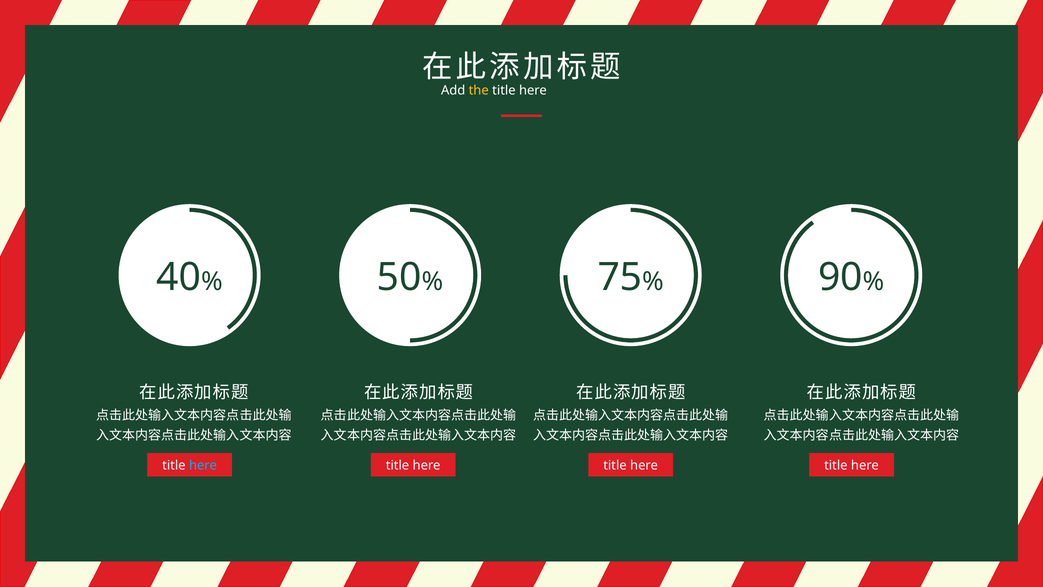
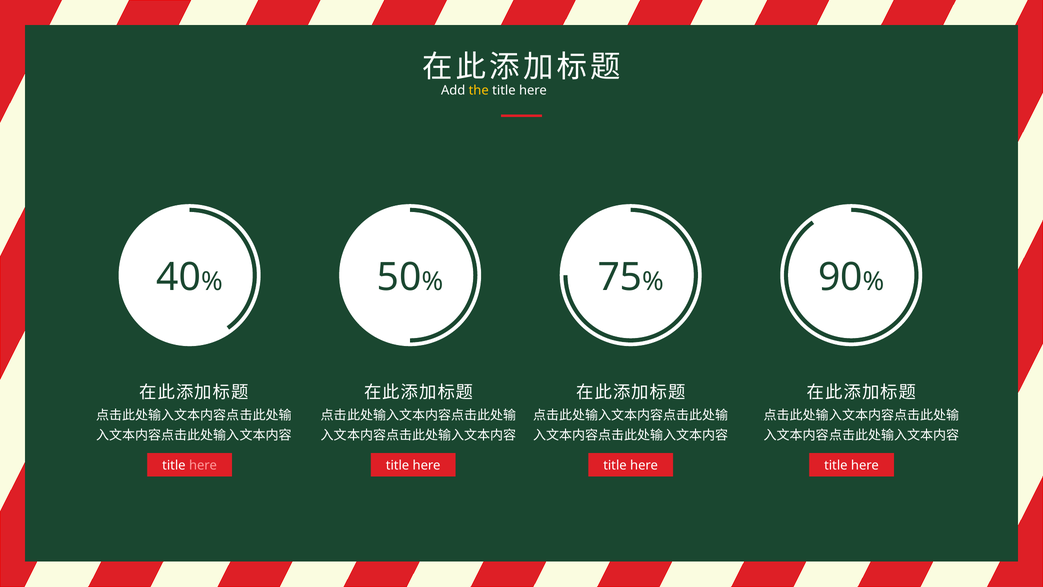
here at (203, 465) colour: light blue -> pink
